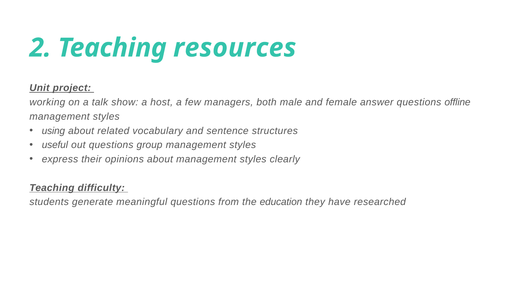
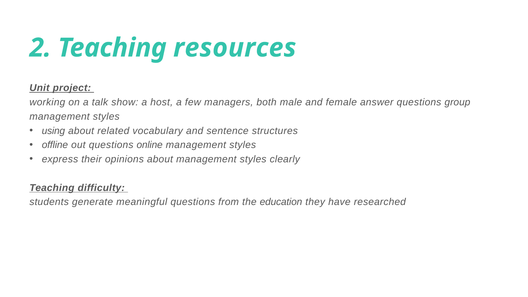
offline: offline -> group
useful: useful -> offline
group: group -> online
